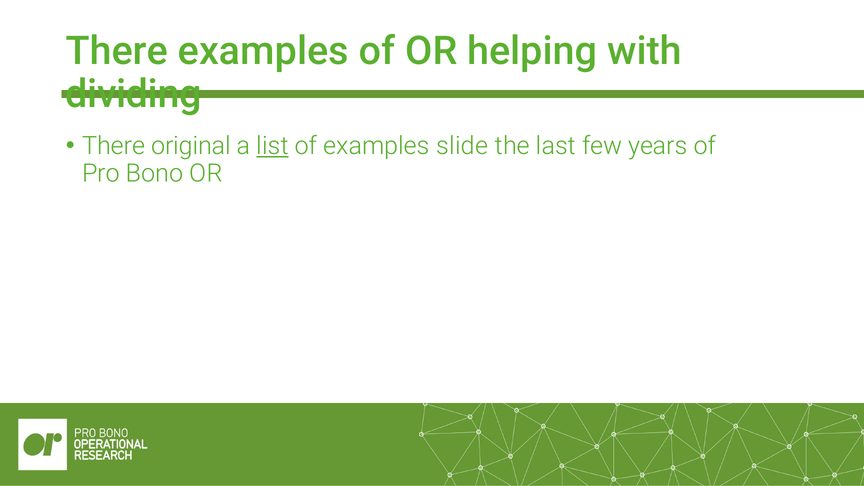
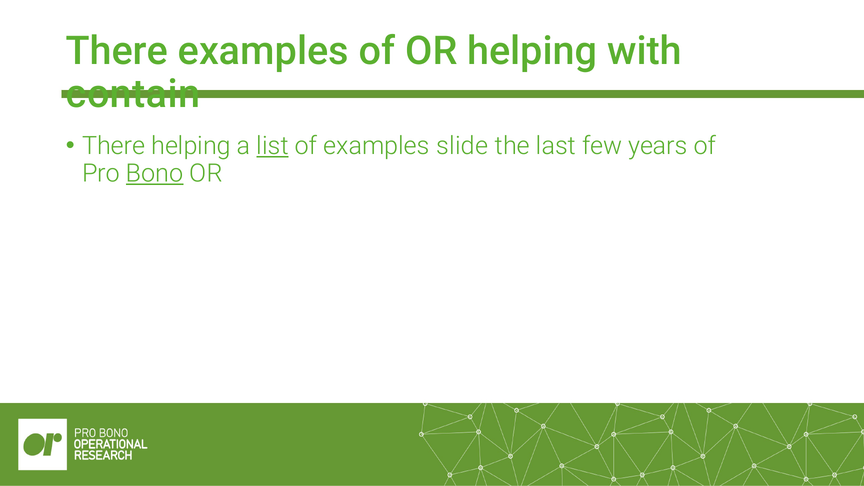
dividing: dividing -> contain
There original: original -> helping
Bono underline: none -> present
